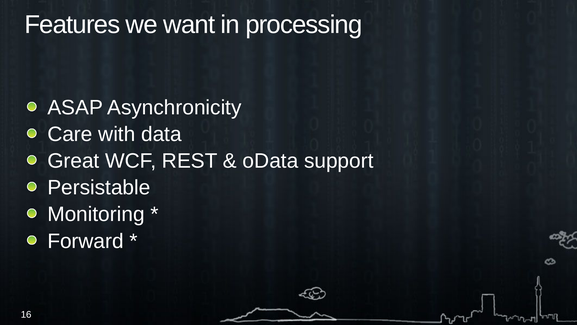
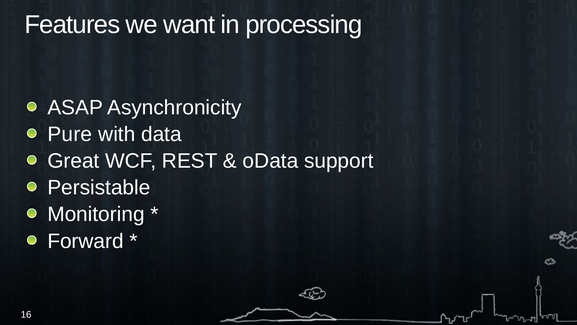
Care: Care -> Pure
